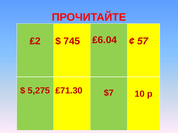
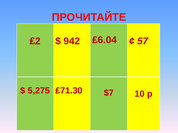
745: 745 -> 942
